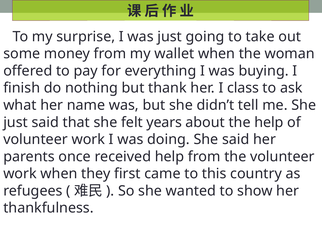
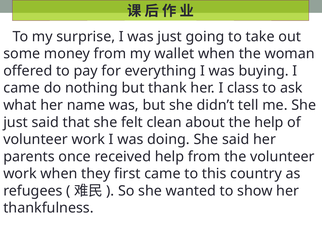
finish at (22, 88): finish -> came
years: years -> clean
